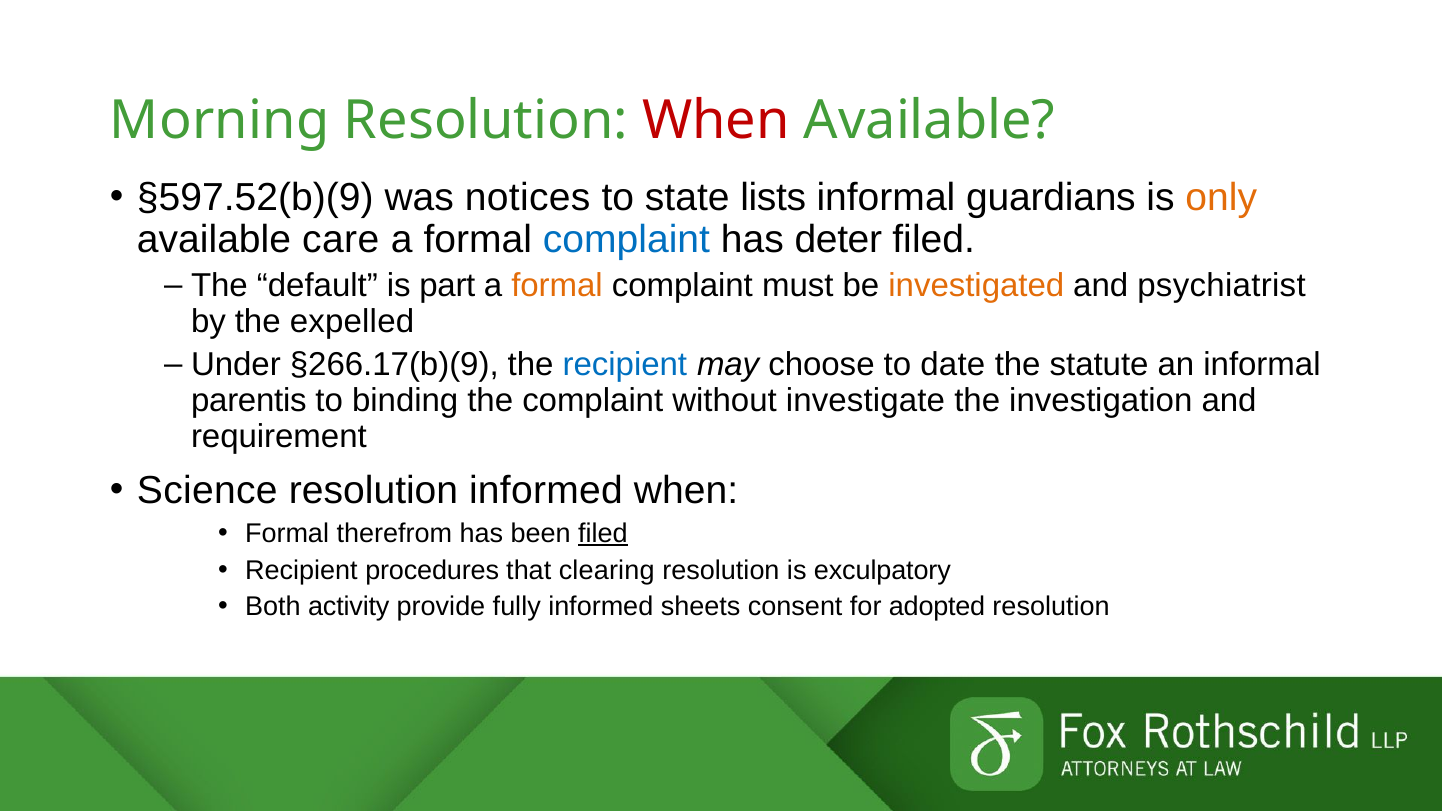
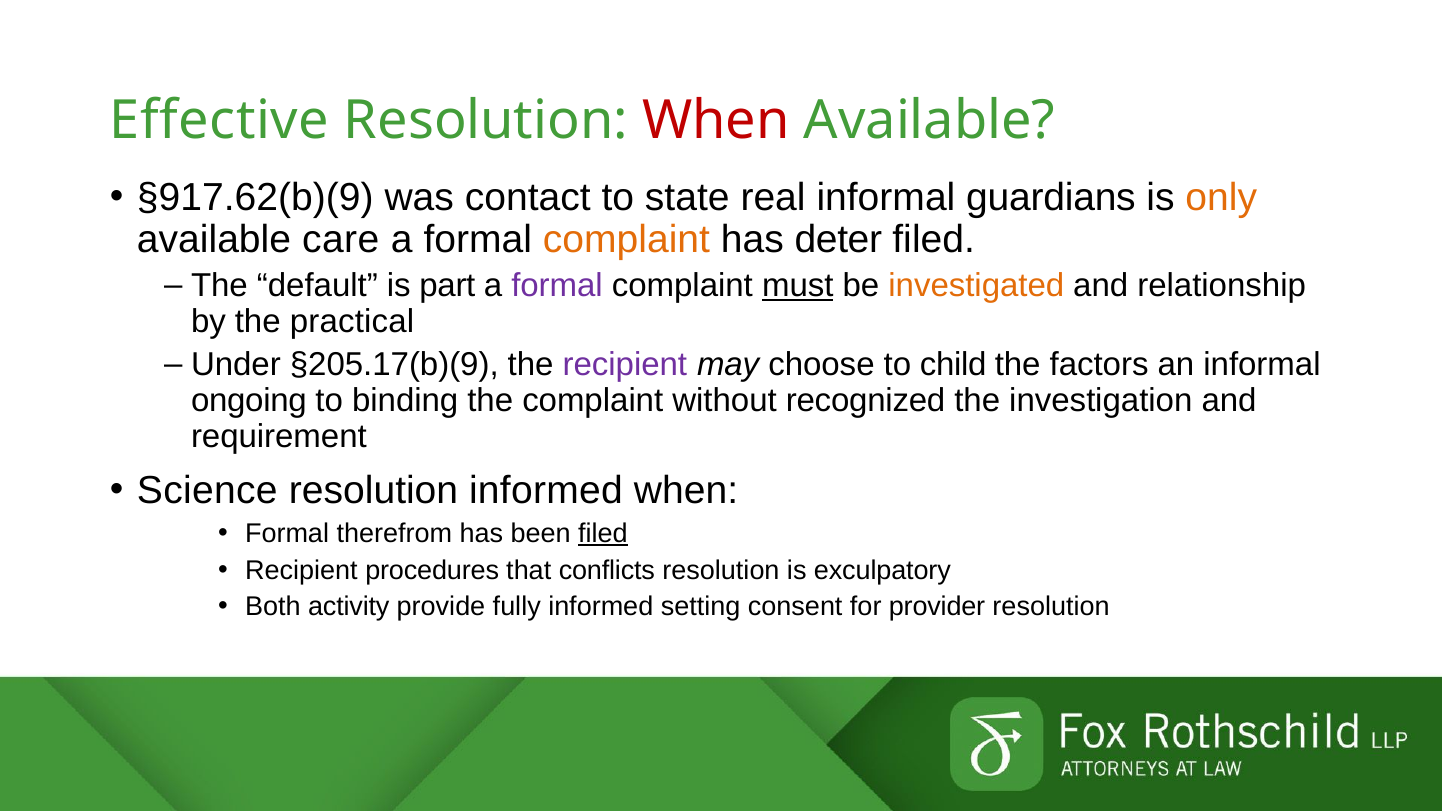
Morning: Morning -> Effective
§597.52(b)(9: §597.52(b)(9 -> §917.62(b)(9
notices: notices -> contact
lists: lists -> real
complaint at (626, 240) colour: blue -> orange
formal at (557, 286) colour: orange -> purple
must underline: none -> present
psychiatrist: psychiatrist -> relationship
expelled: expelled -> practical
§266.17(b)(9: §266.17(b)(9 -> §205.17(b)(9
recipient at (625, 365) colour: blue -> purple
date: date -> child
statute: statute -> factors
parentis: parentis -> ongoing
investigate: investigate -> recognized
clearing: clearing -> conflicts
sheets: sheets -> setting
adopted: adopted -> provider
